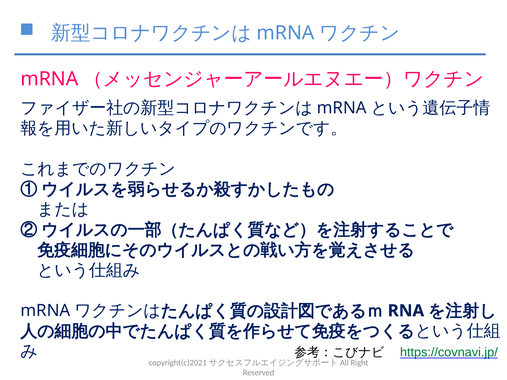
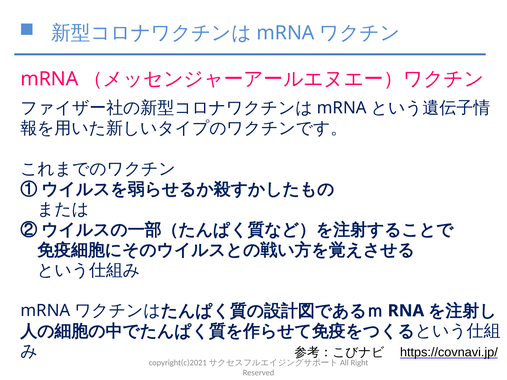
https://covnavi.jp/ colour: green -> black
